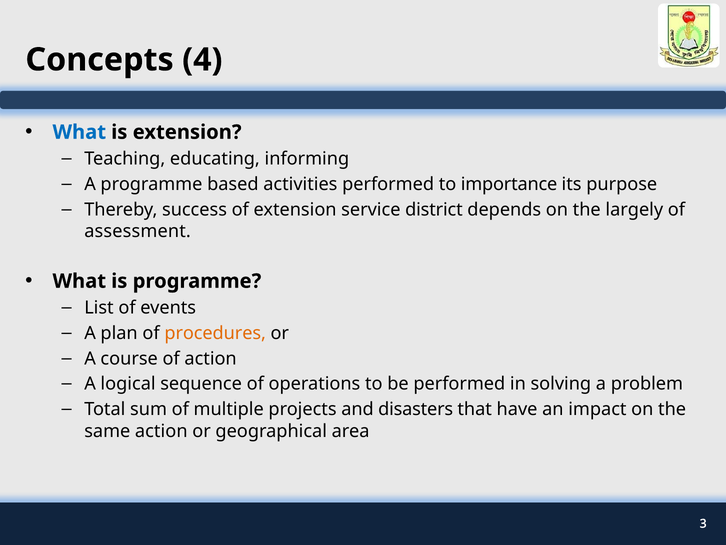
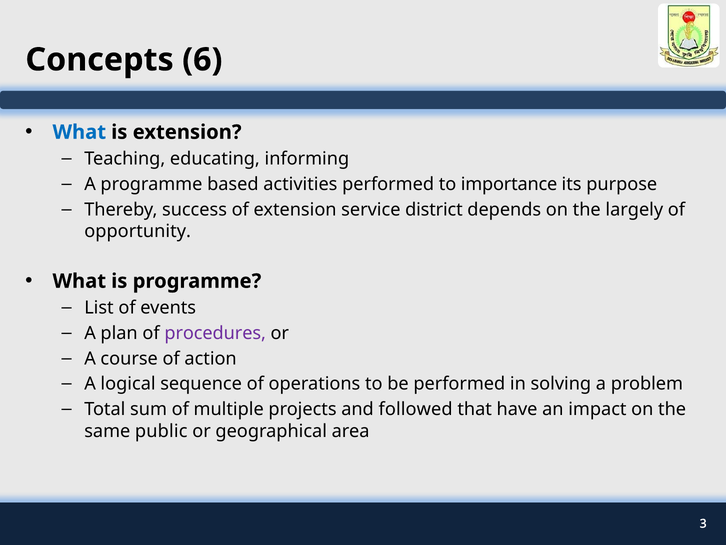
4: 4 -> 6
assessment: assessment -> opportunity
procedures colour: orange -> purple
disasters: disasters -> followed
same action: action -> public
